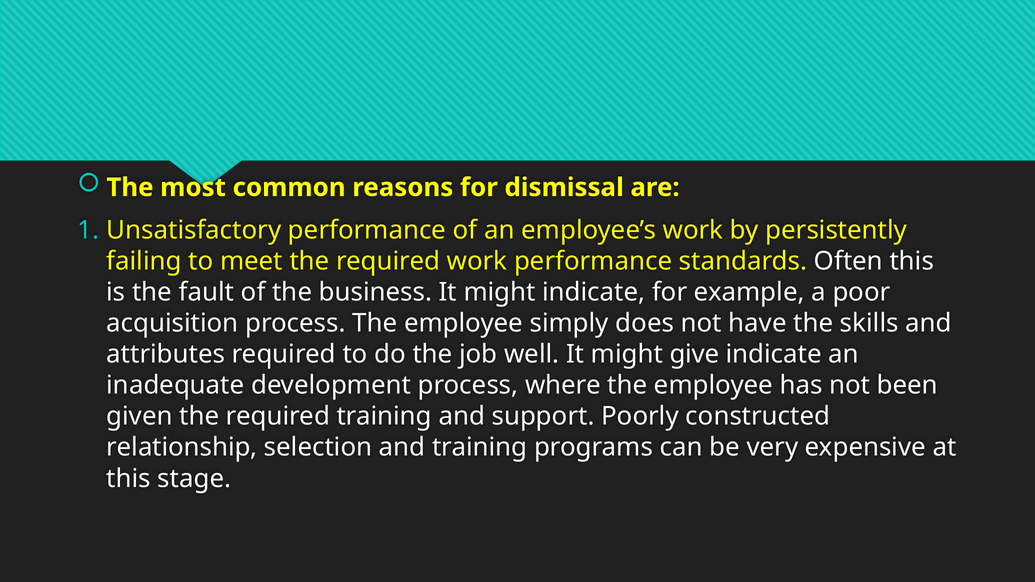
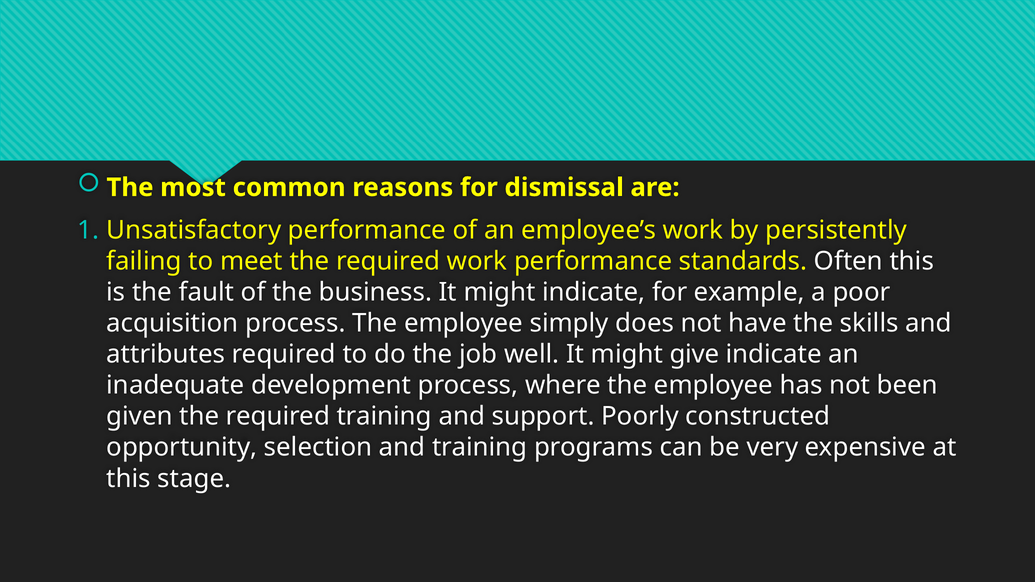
relationship: relationship -> opportunity
